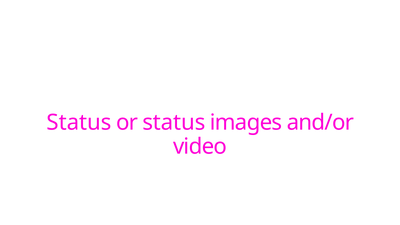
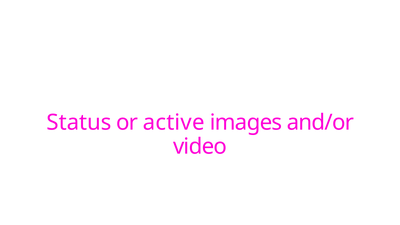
or status: status -> active
